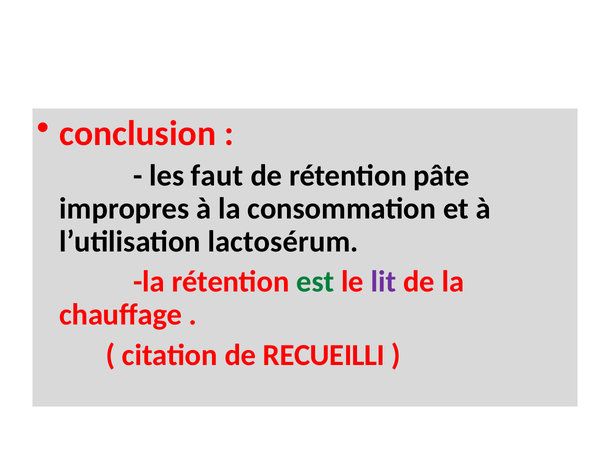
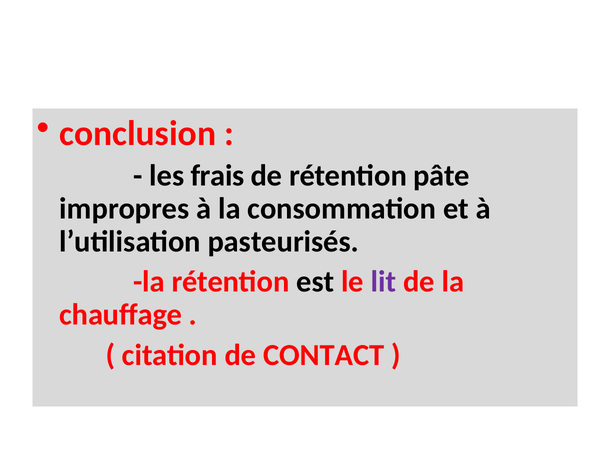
faut: faut -> frais
lactosérum: lactosérum -> pasteurisés
est colour: green -> black
RECUEILLI: RECUEILLI -> CONTACT
